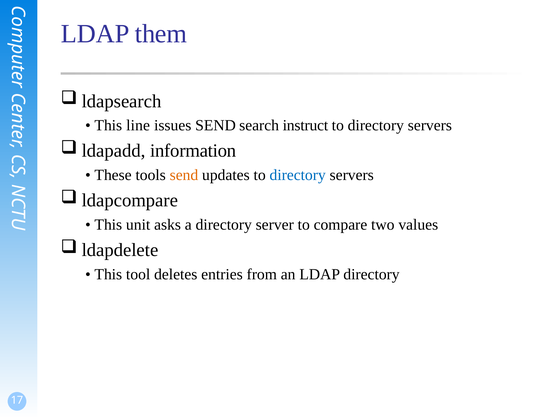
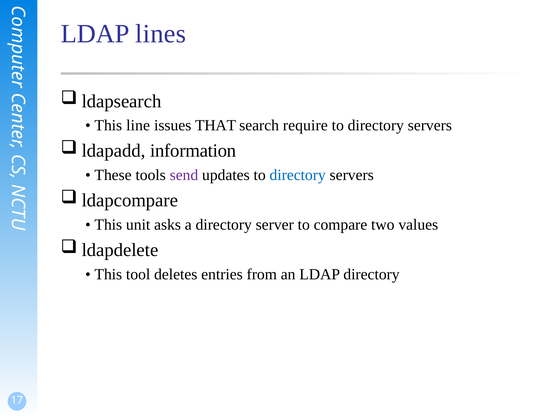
them: them -> lines
issues SEND: SEND -> THAT
instruct: instruct -> require
send at (184, 175) colour: orange -> purple
